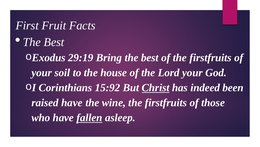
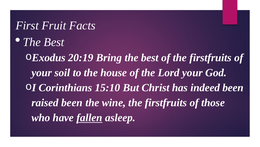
29:19: 29:19 -> 20:19
15:92: 15:92 -> 15:10
Christ underline: present -> none
raised have: have -> been
